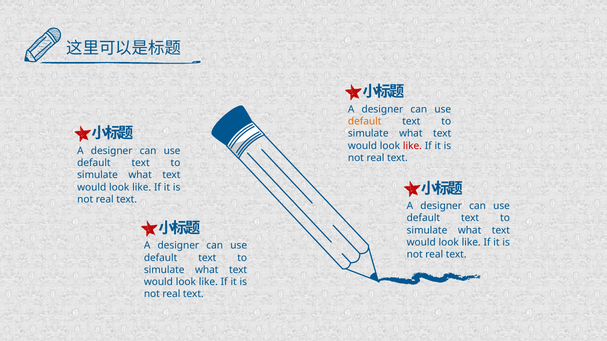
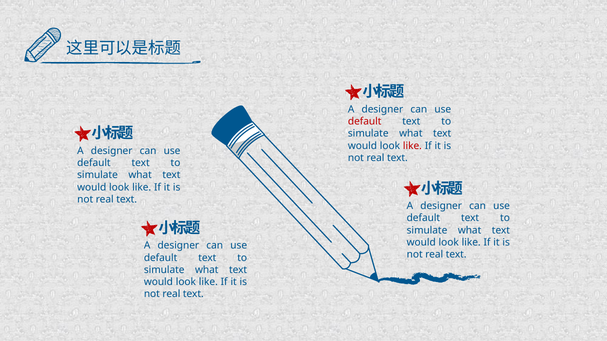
default at (365, 122) colour: orange -> red
